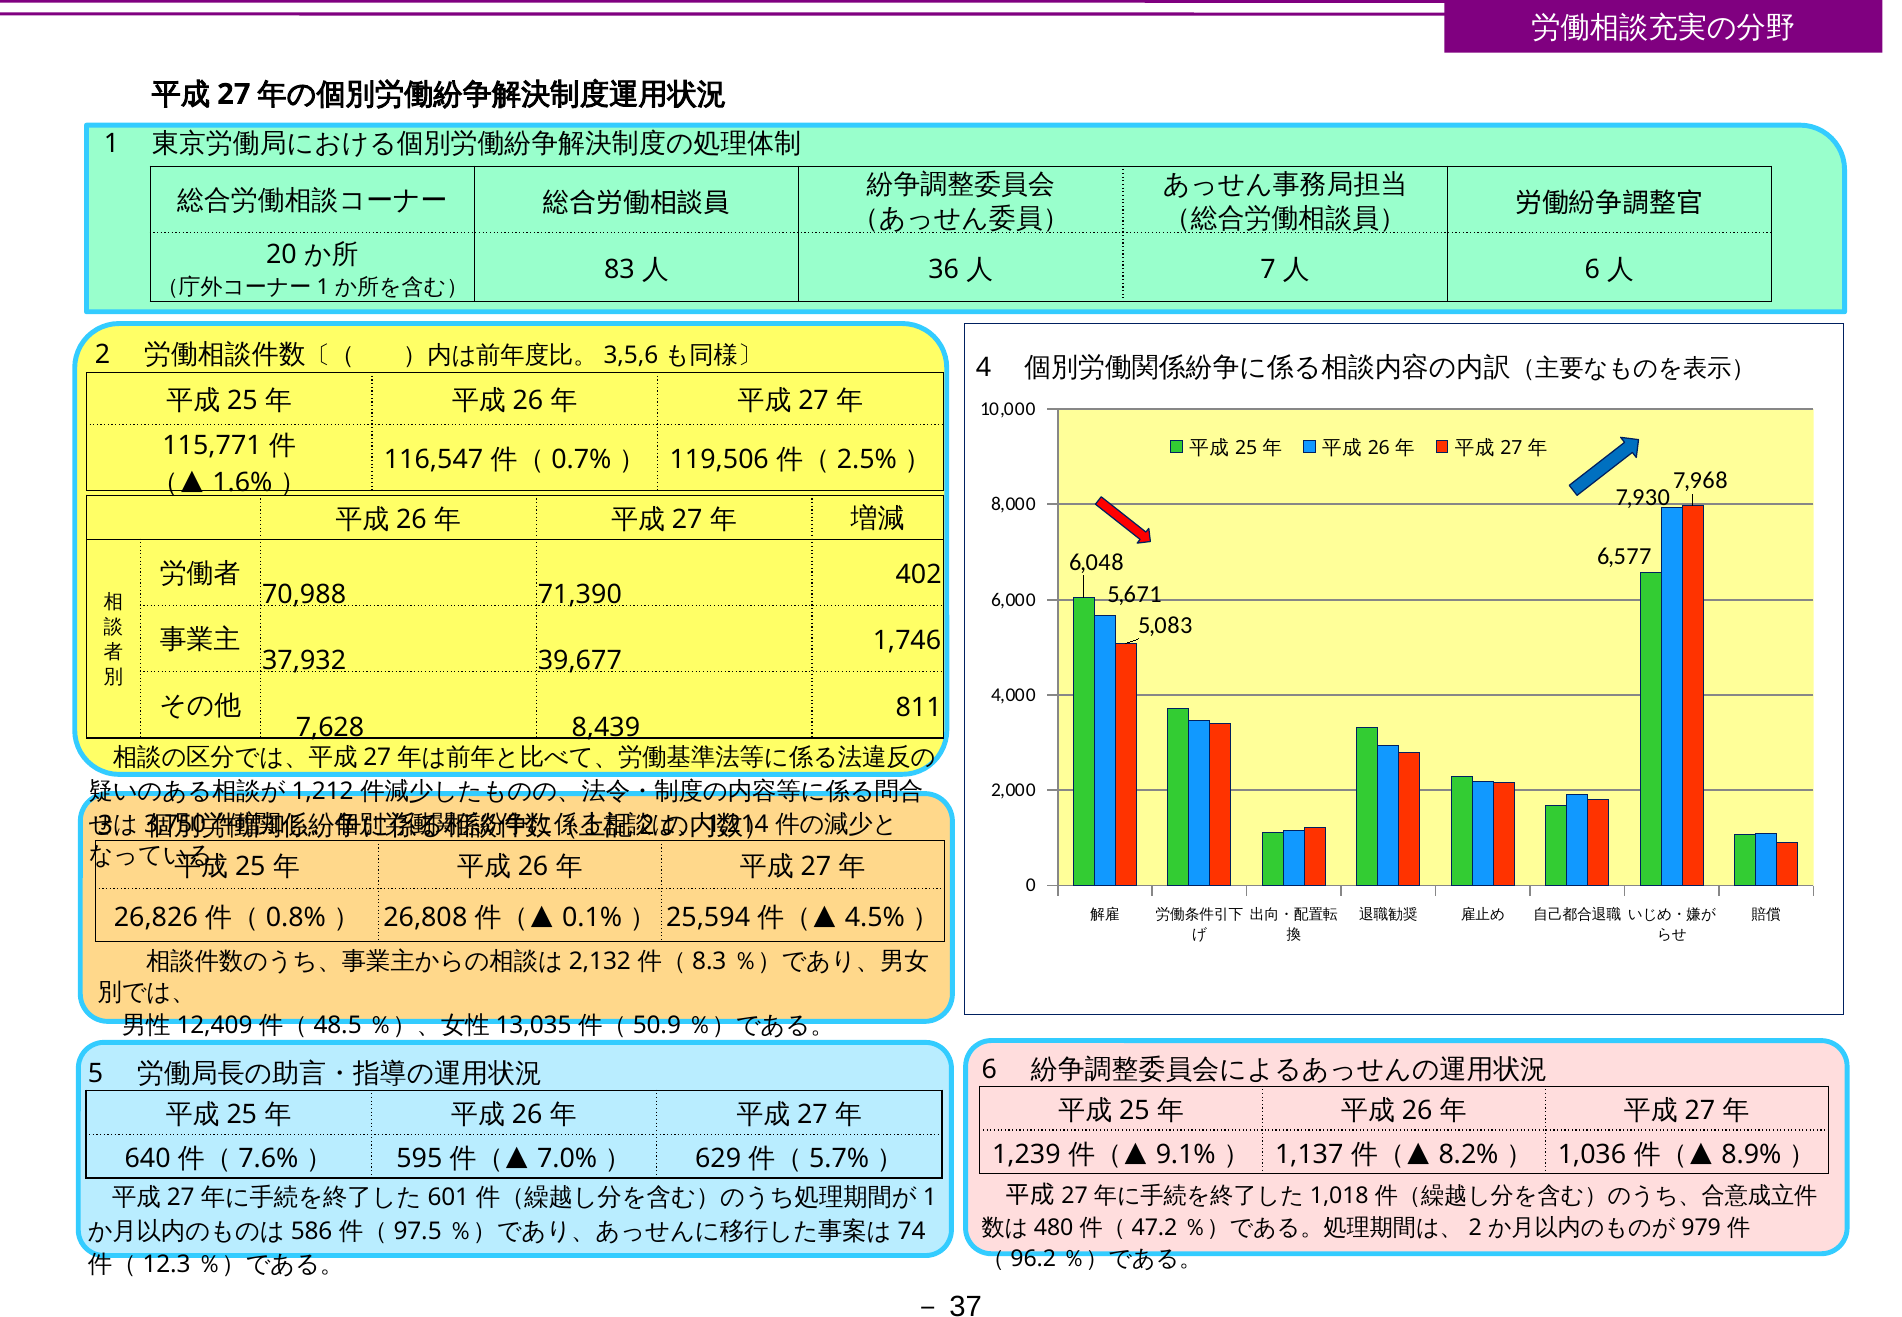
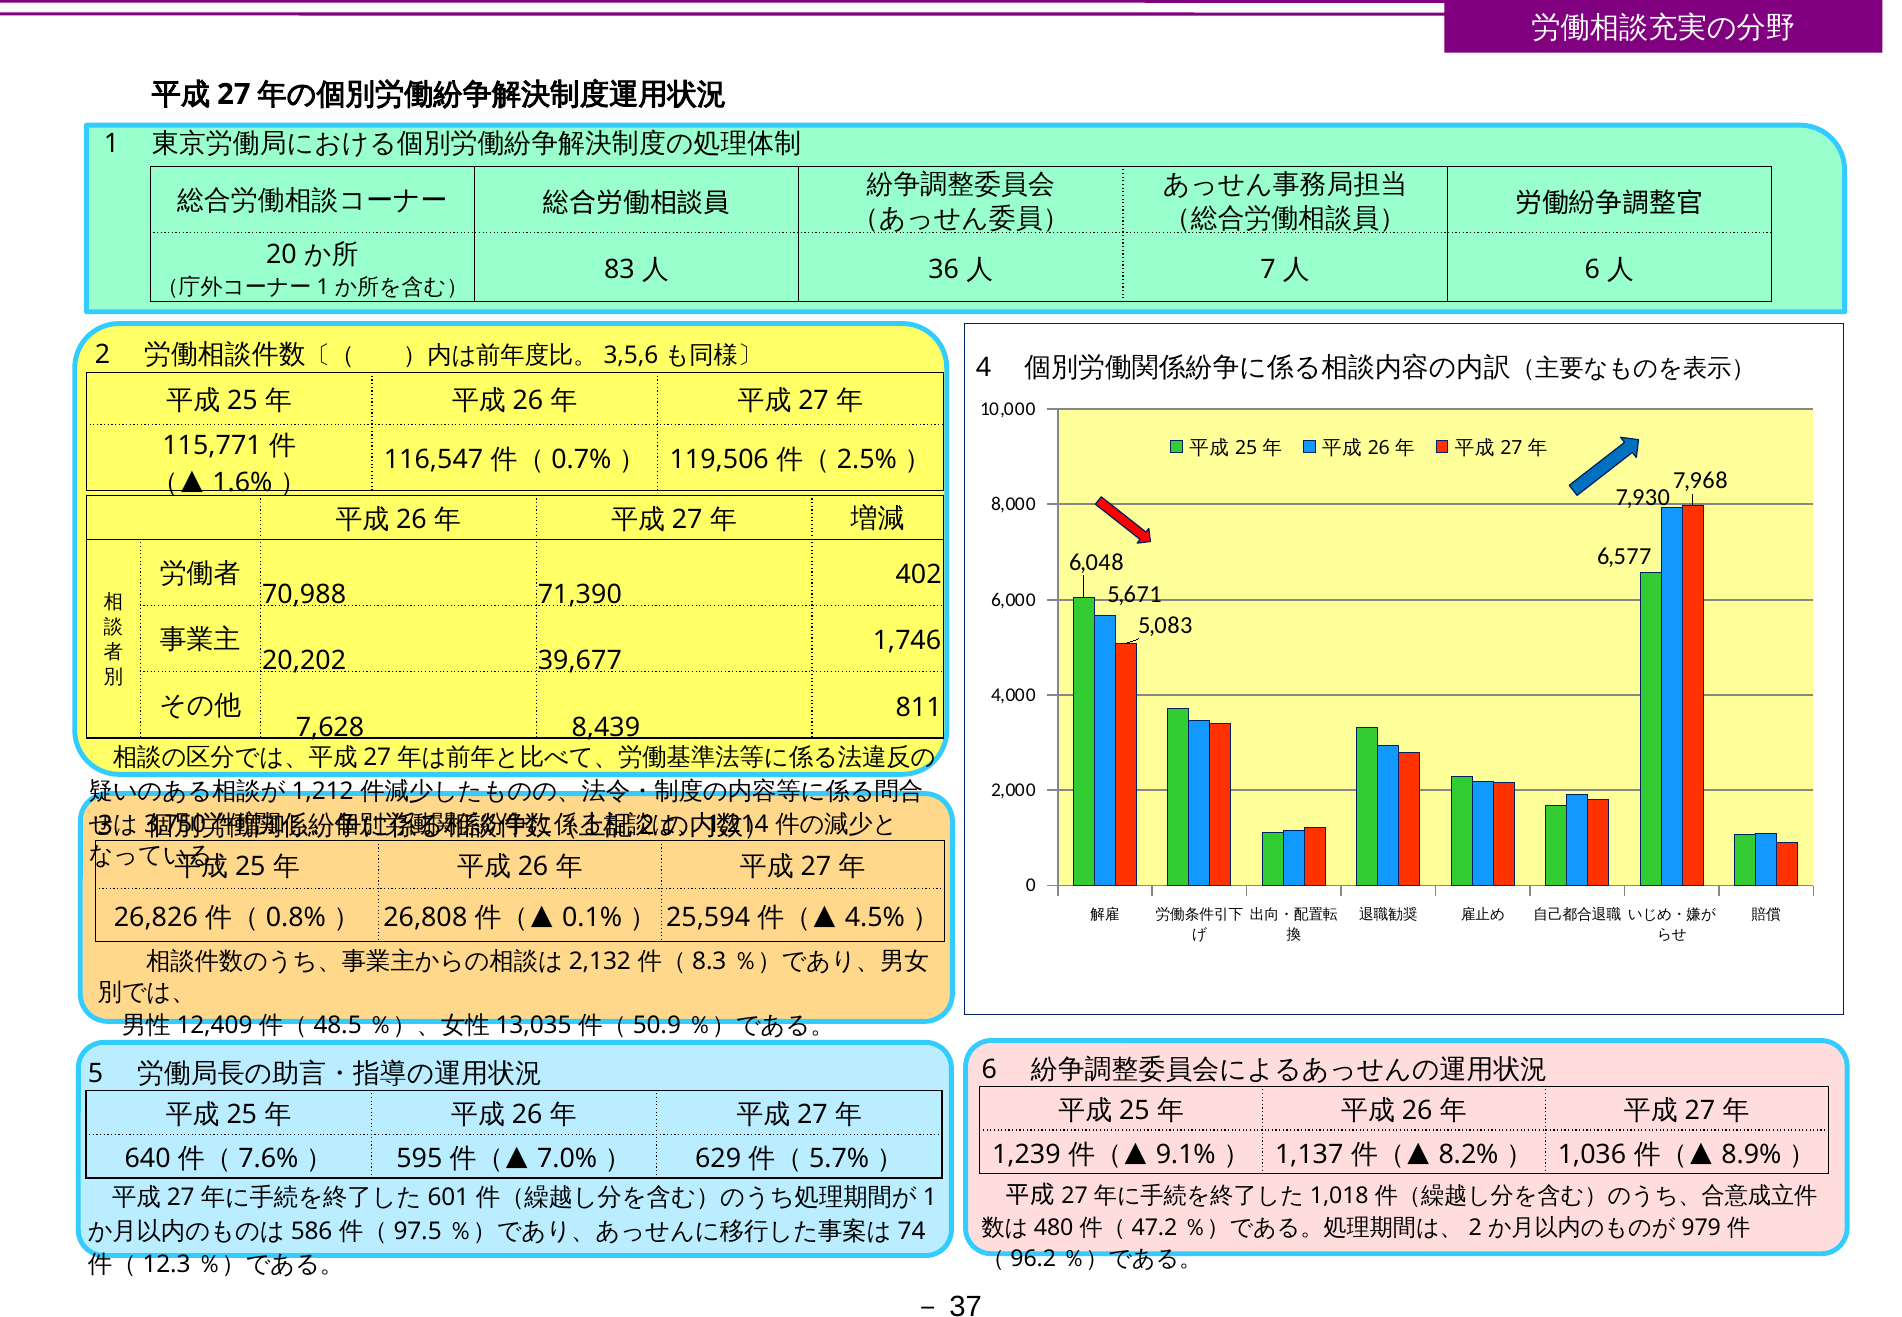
37,932: 37,932 -> 20,202
